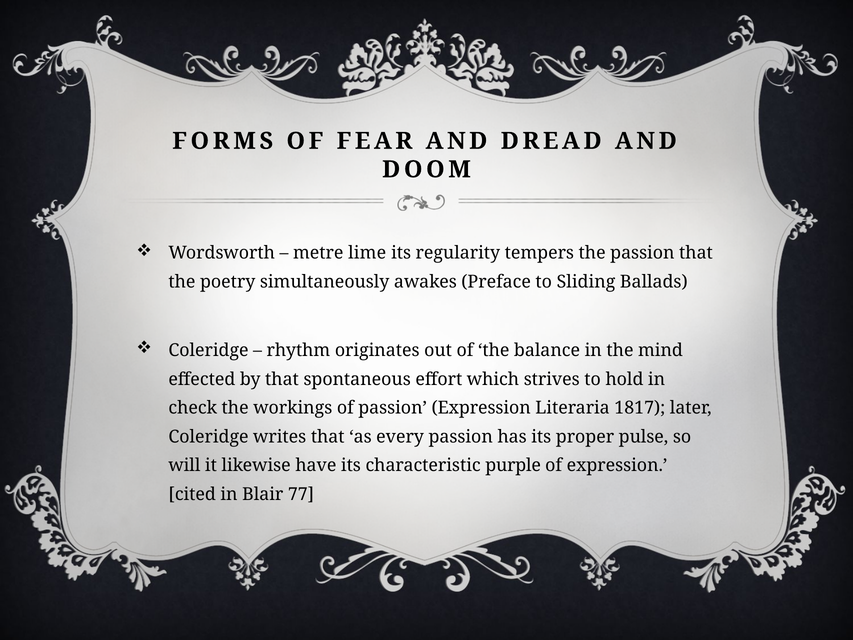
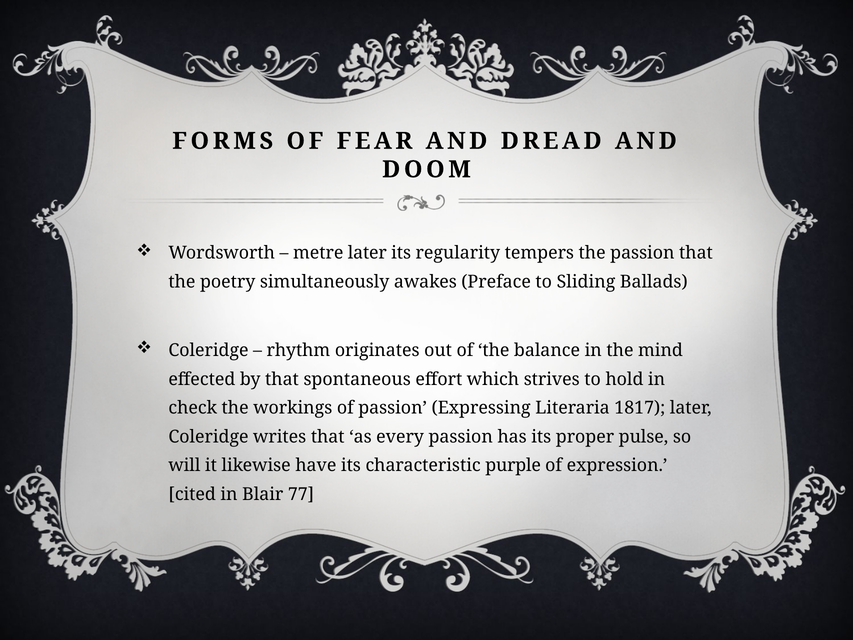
metre lime: lime -> later
passion Expression: Expression -> Expressing
